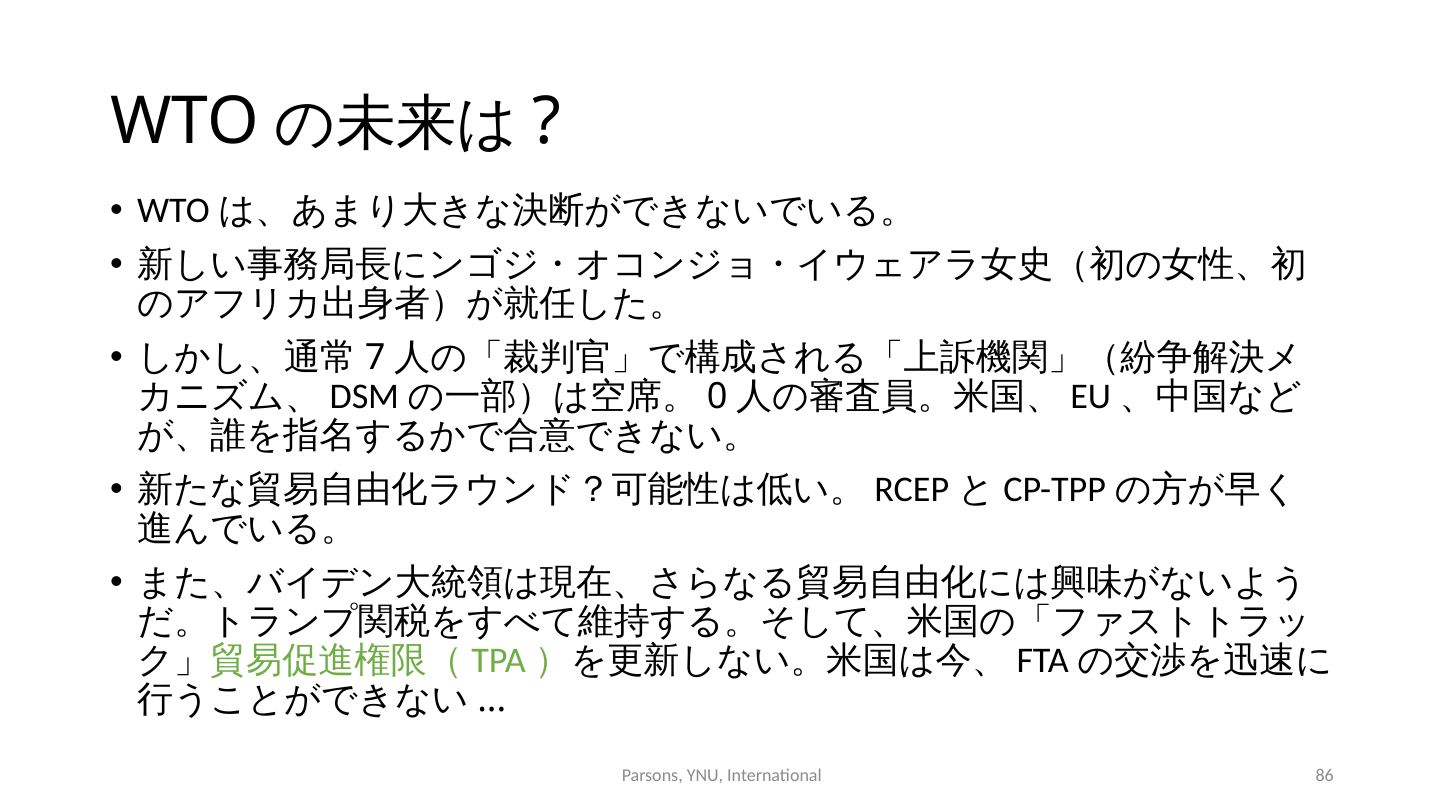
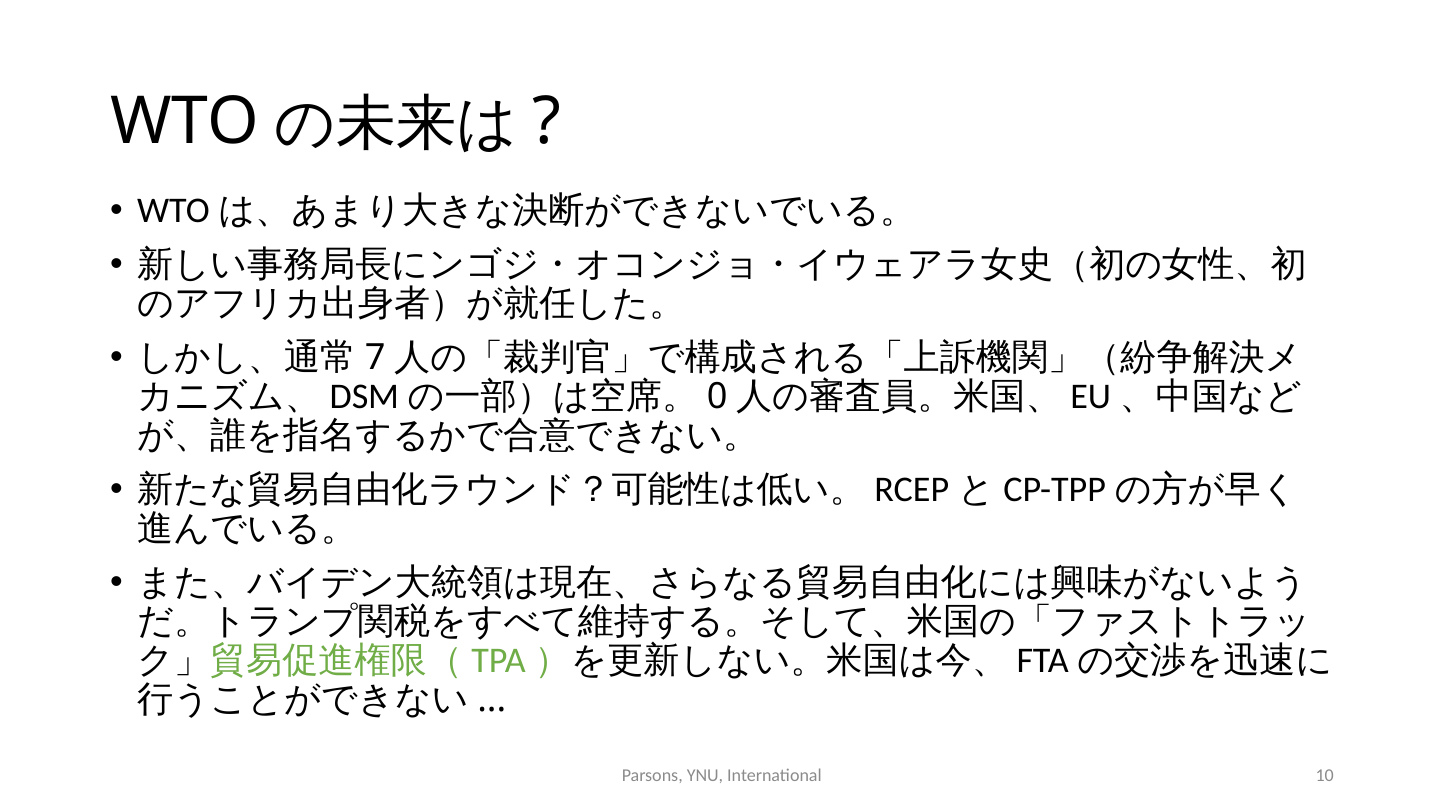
86: 86 -> 10
